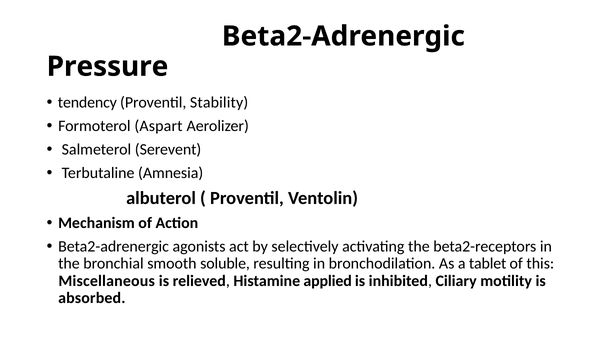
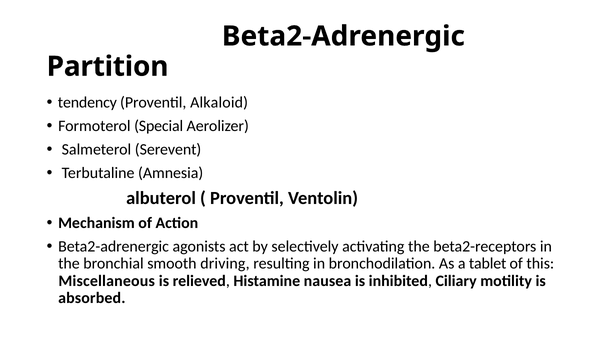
Pressure: Pressure -> Partition
Stability: Stability -> Alkaloid
Aspart: Aspart -> Special
soluble: soluble -> driving
applied: applied -> nausea
